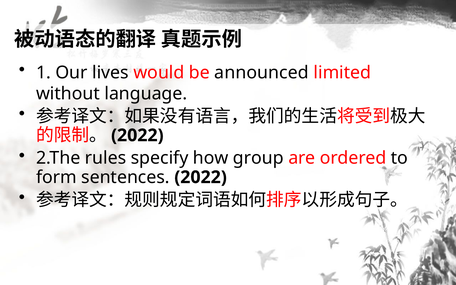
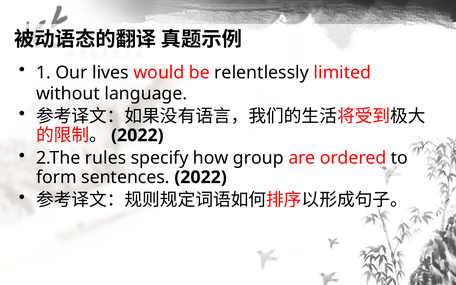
announced: announced -> relentlessly
